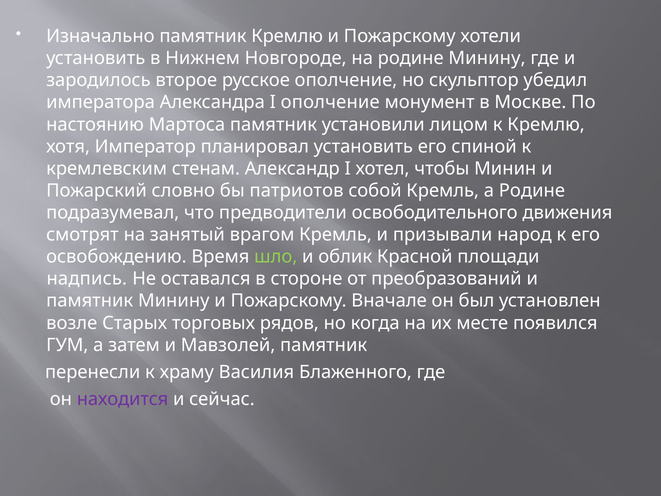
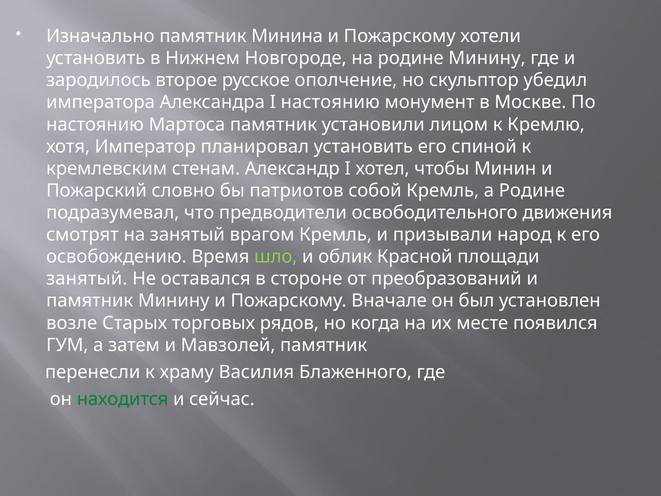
памятник Кремлю: Кремлю -> Минина
I ополчение: ополчение -> настоянию
надпись at (87, 279): надпись -> занятый
находится colour: purple -> green
